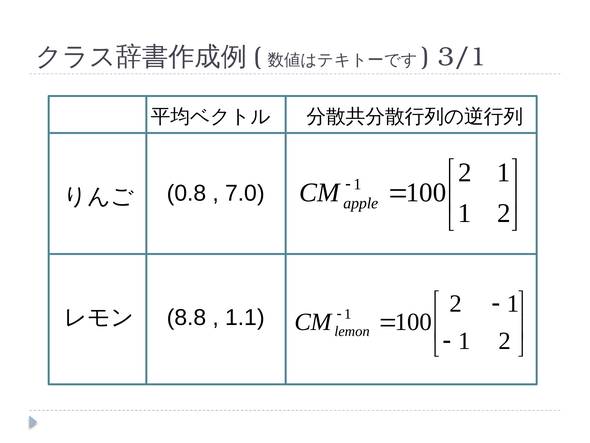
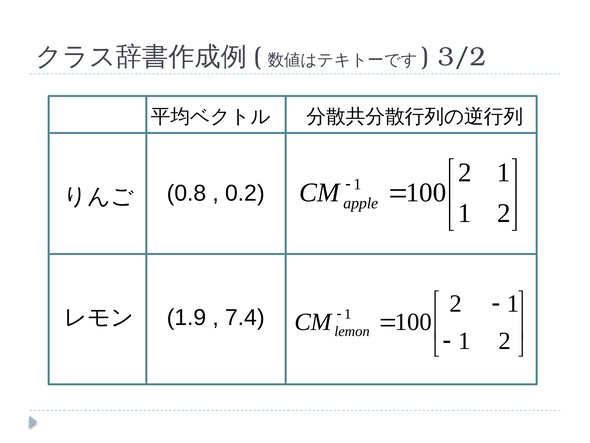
3/1: 3/1 -> 3/2
7.0: 7.0 -> 0.2
8.8: 8.8 -> 1.9
1.1: 1.1 -> 7.4
